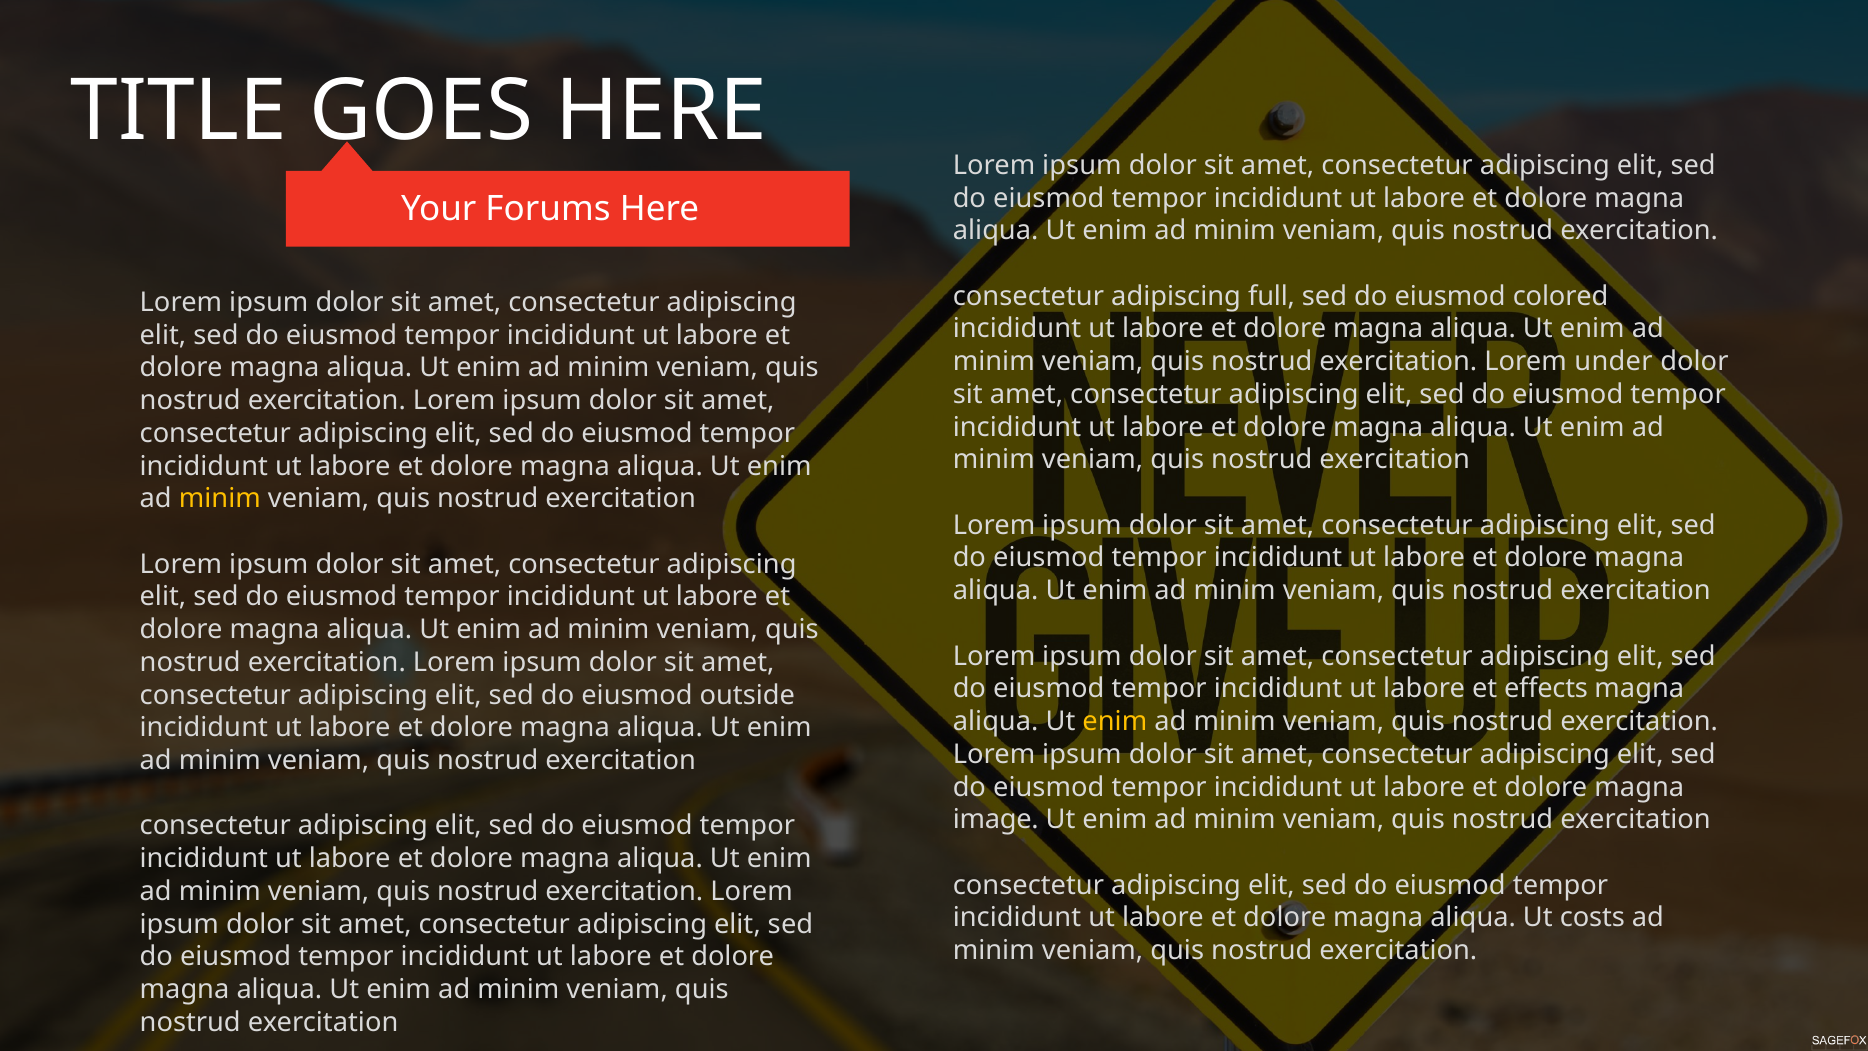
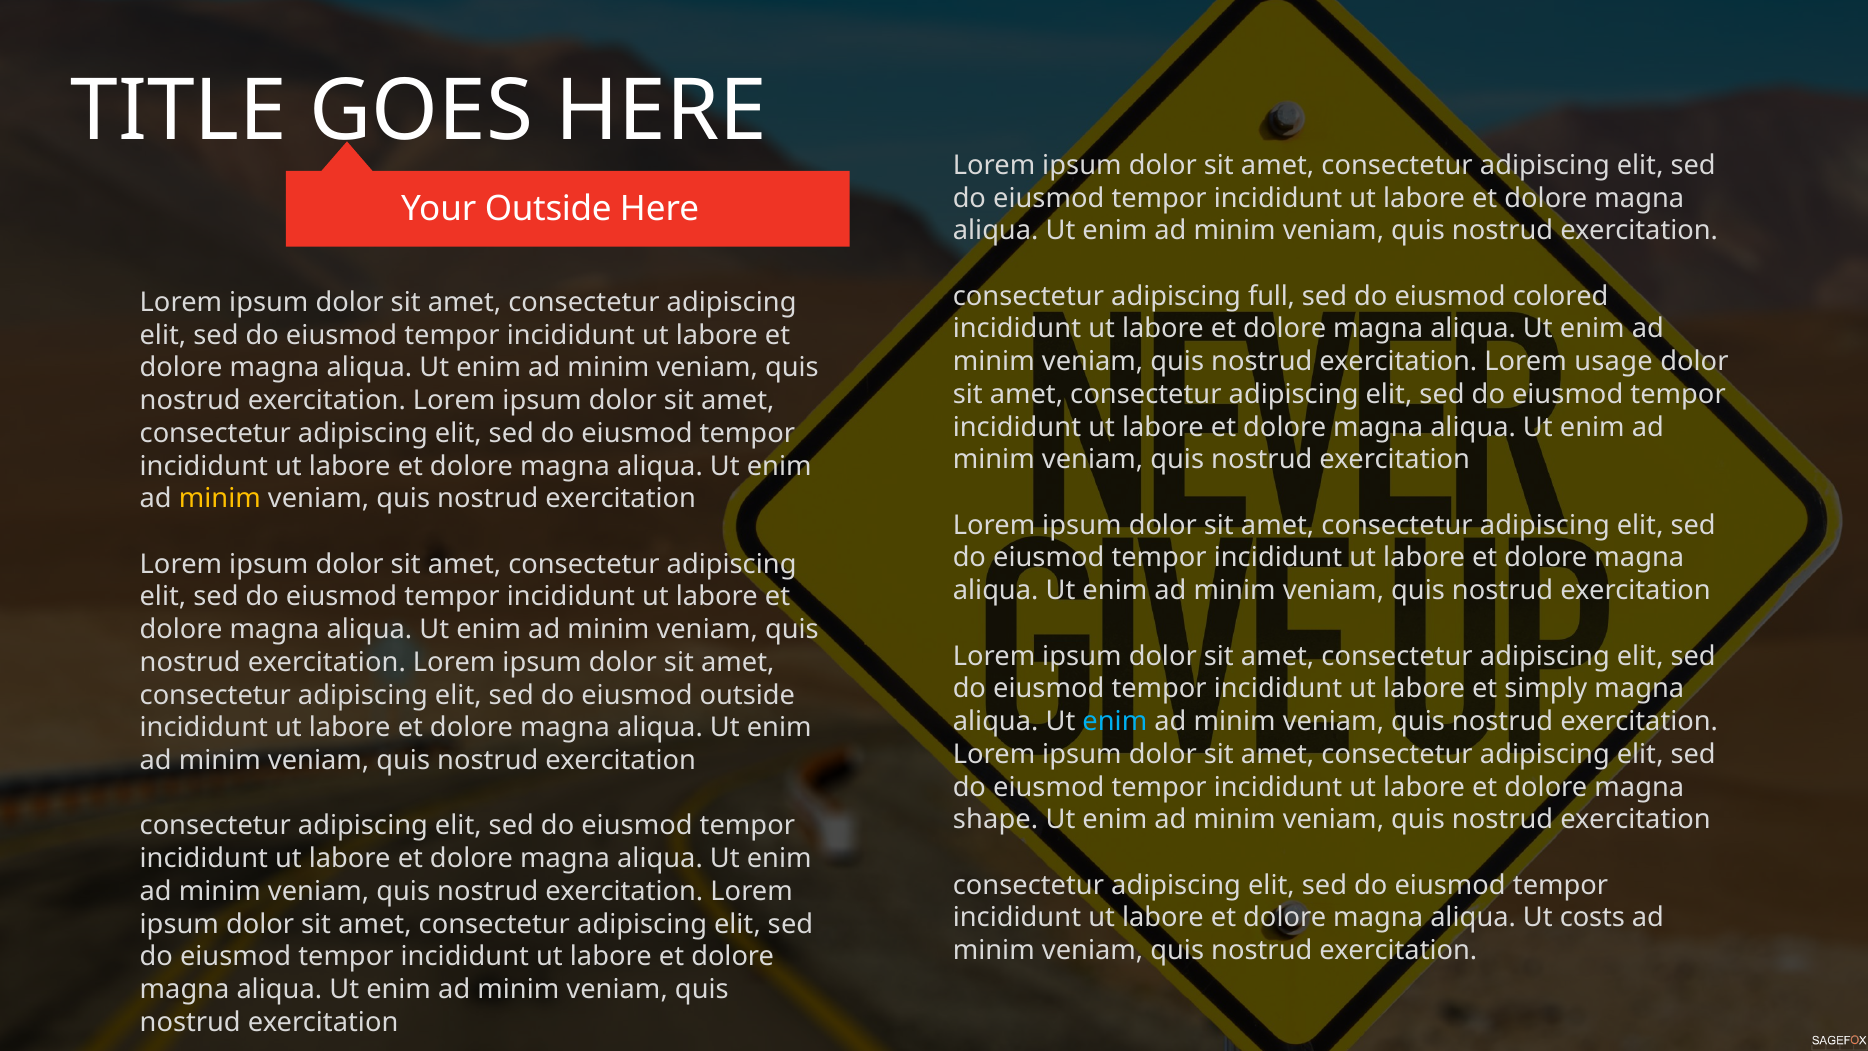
Your Forums: Forums -> Outside
under: under -> usage
effects: effects -> simply
enim at (1115, 721) colour: yellow -> light blue
image: image -> shape
